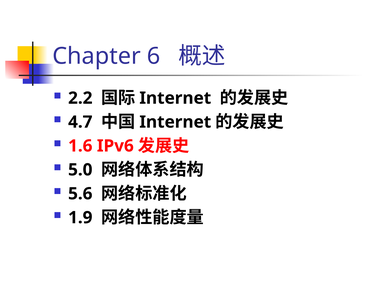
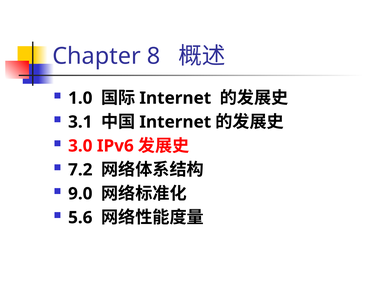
6: 6 -> 8
2.2: 2.2 -> 1.0
4.7: 4.7 -> 3.1
1.6: 1.6 -> 3.0
5.0: 5.0 -> 7.2
5.6: 5.6 -> 9.0
1.9: 1.9 -> 5.6
